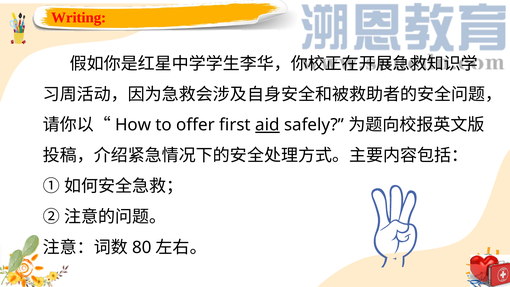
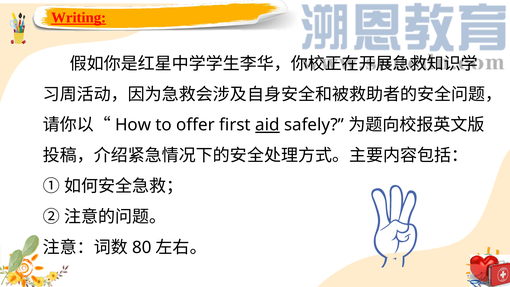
Writing underline: none -> present
